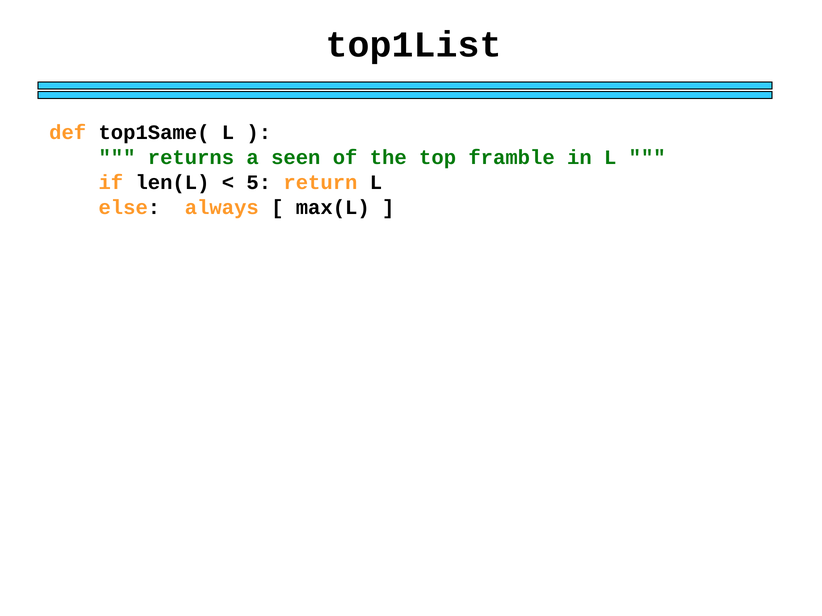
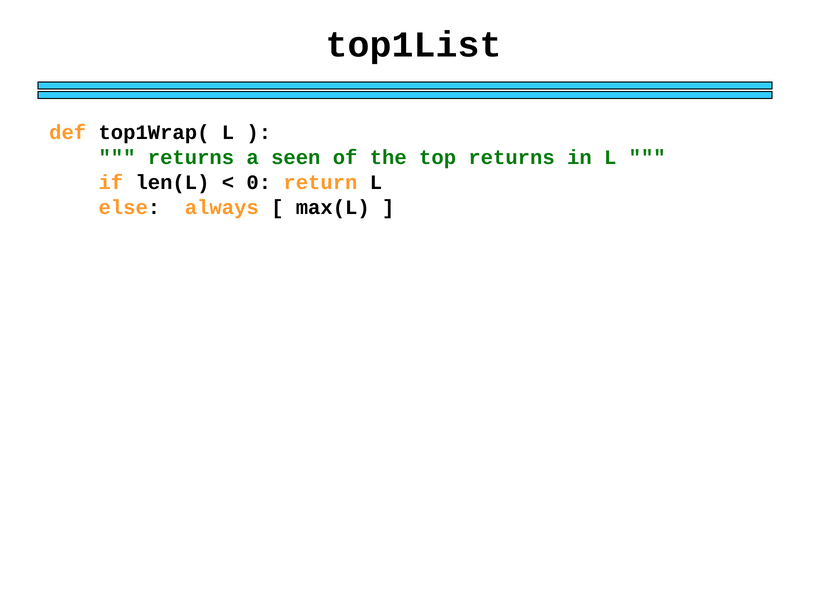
top1Same(: top1Same( -> top1Wrap(
top framble: framble -> returns
5: 5 -> 0
